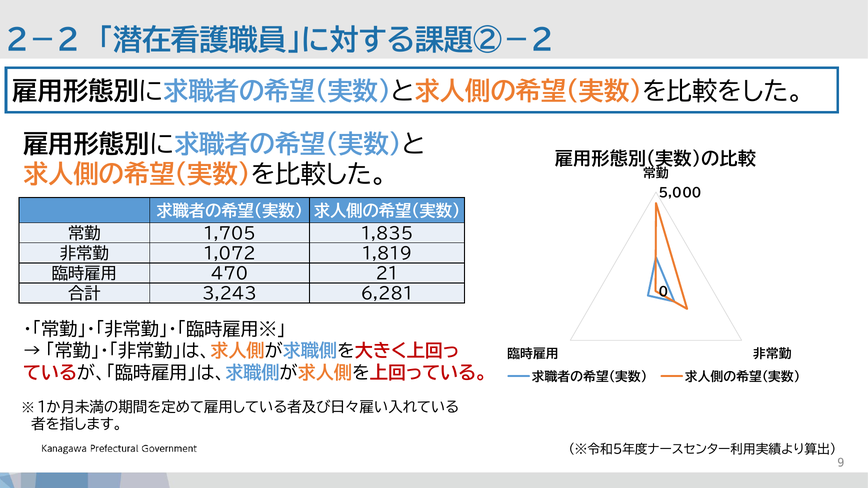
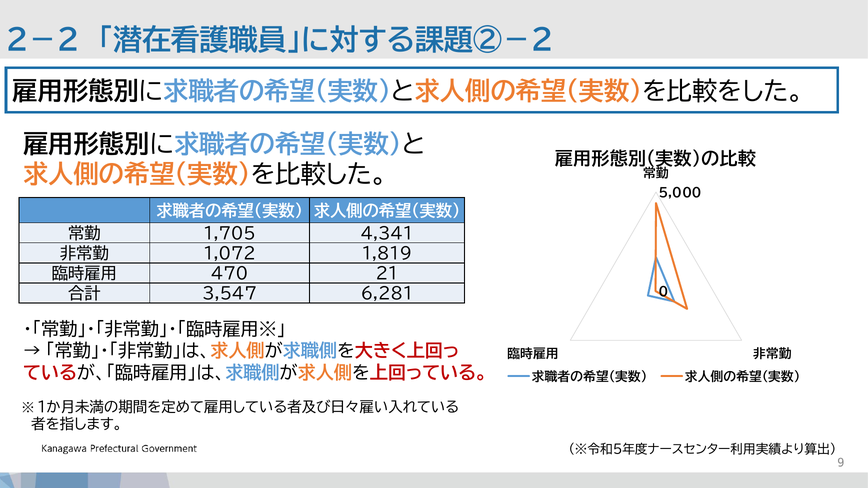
1,835: 1,835 -> 4,341
3,243: 3,243 -> 3,547
